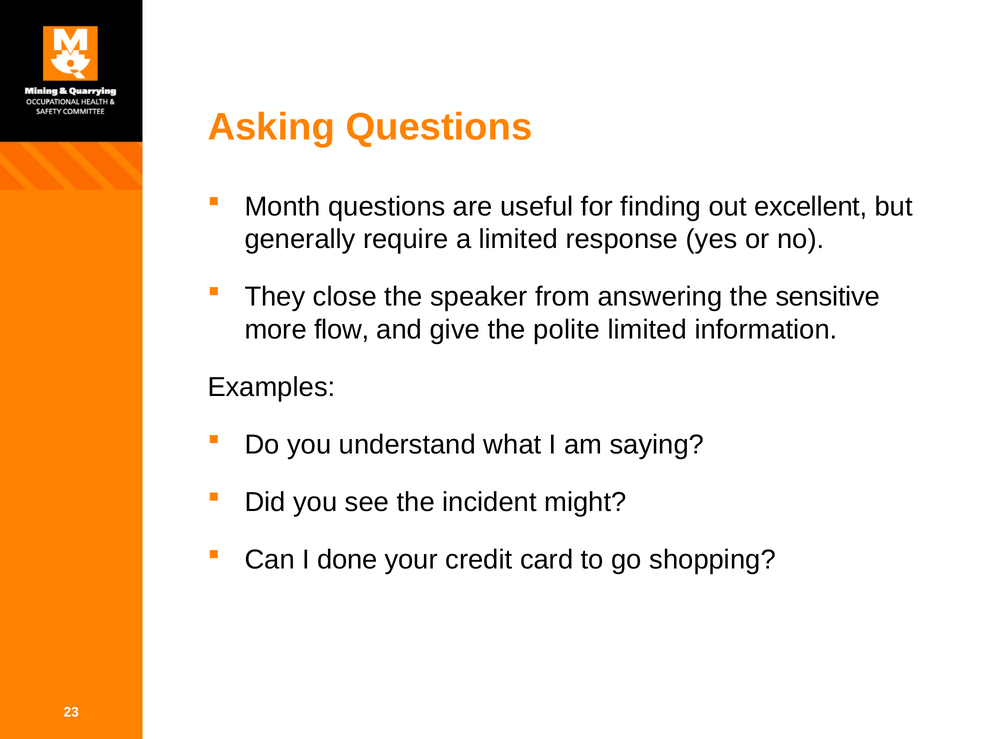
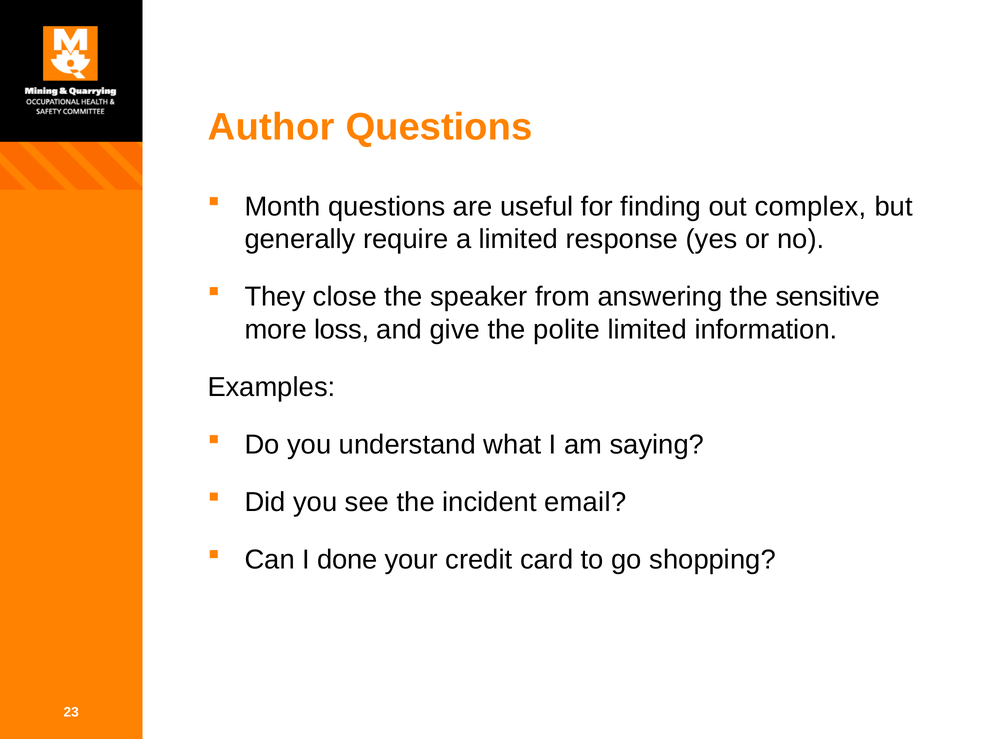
Asking: Asking -> Author
excellent: excellent -> complex
flow: flow -> loss
might: might -> email
